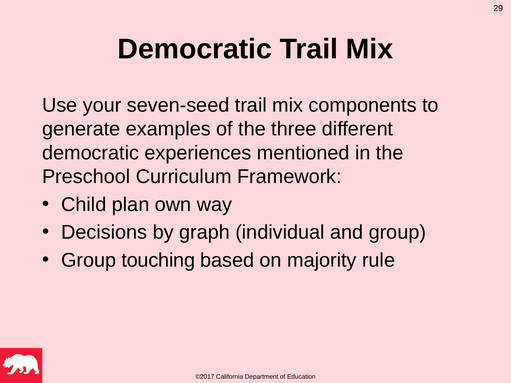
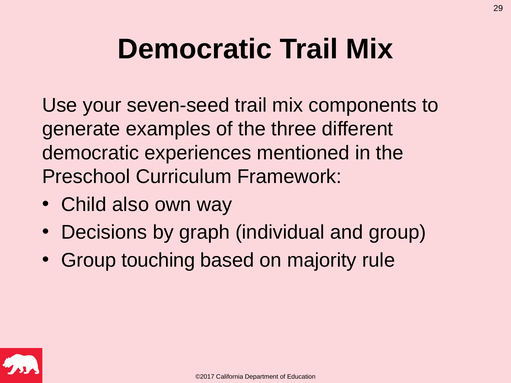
plan: plan -> also
